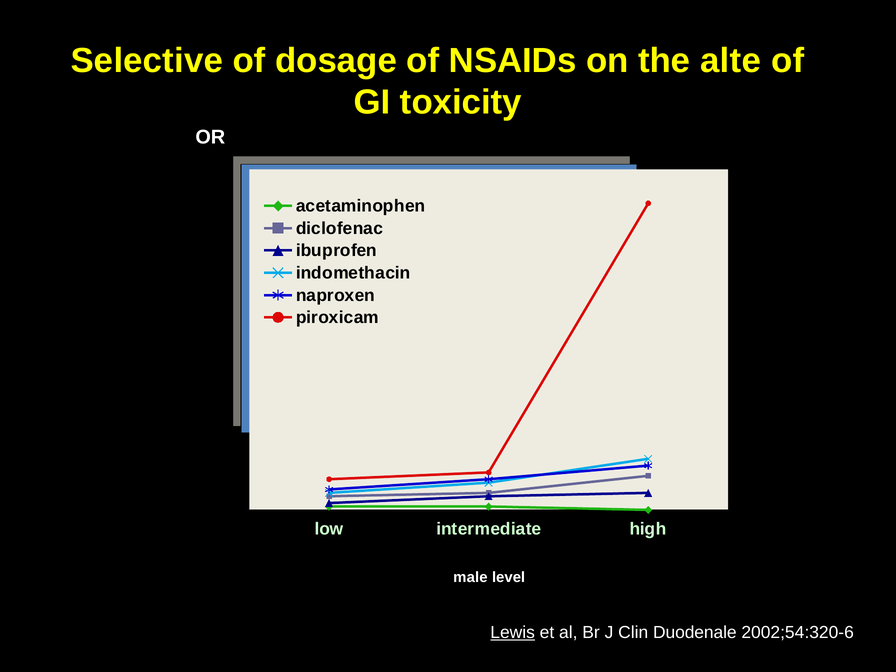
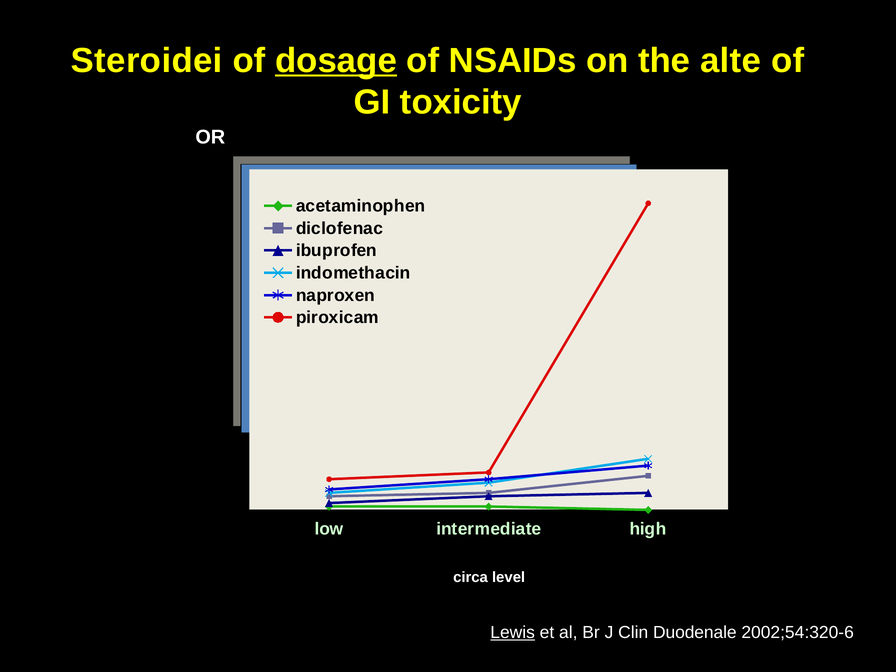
Selective: Selective -> Steroidei
dosage underline: none -> present
male: male -> circa
